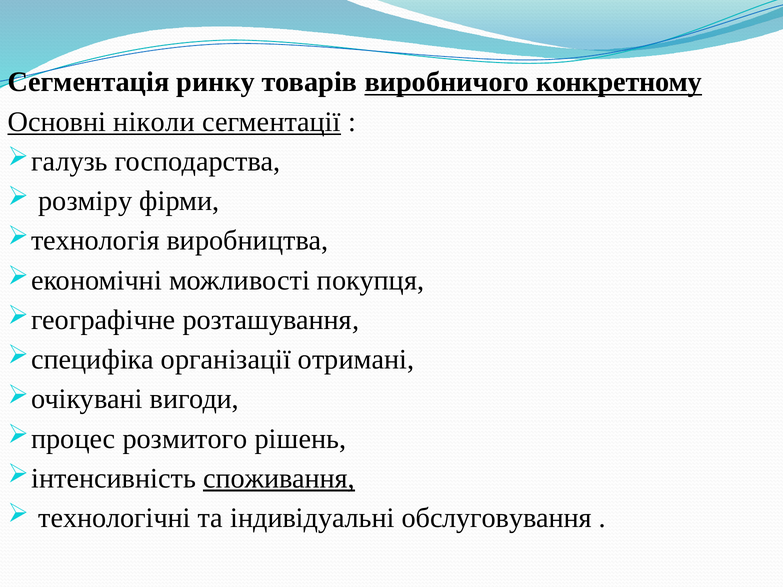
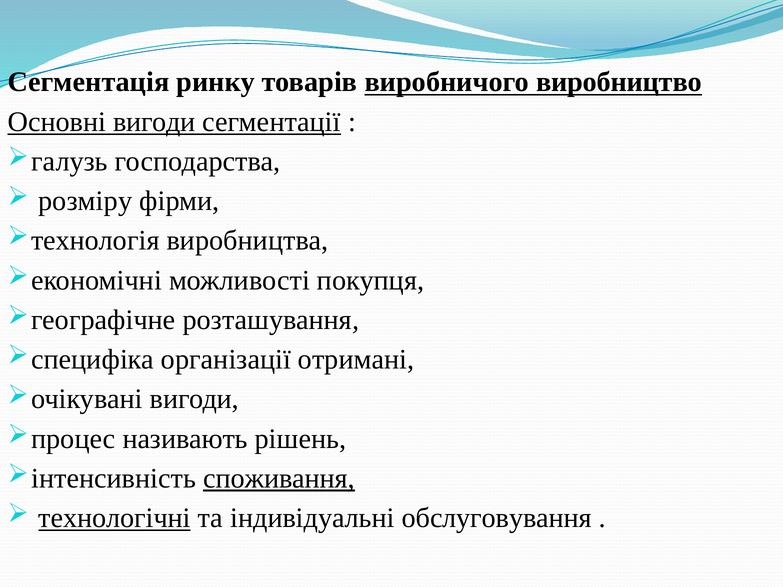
конкретному: конкретному -> виробництво
Основні ніколи: ніколи -> вигоди
розмитого: розмитого -> називають
технологічні underline: none -> present
